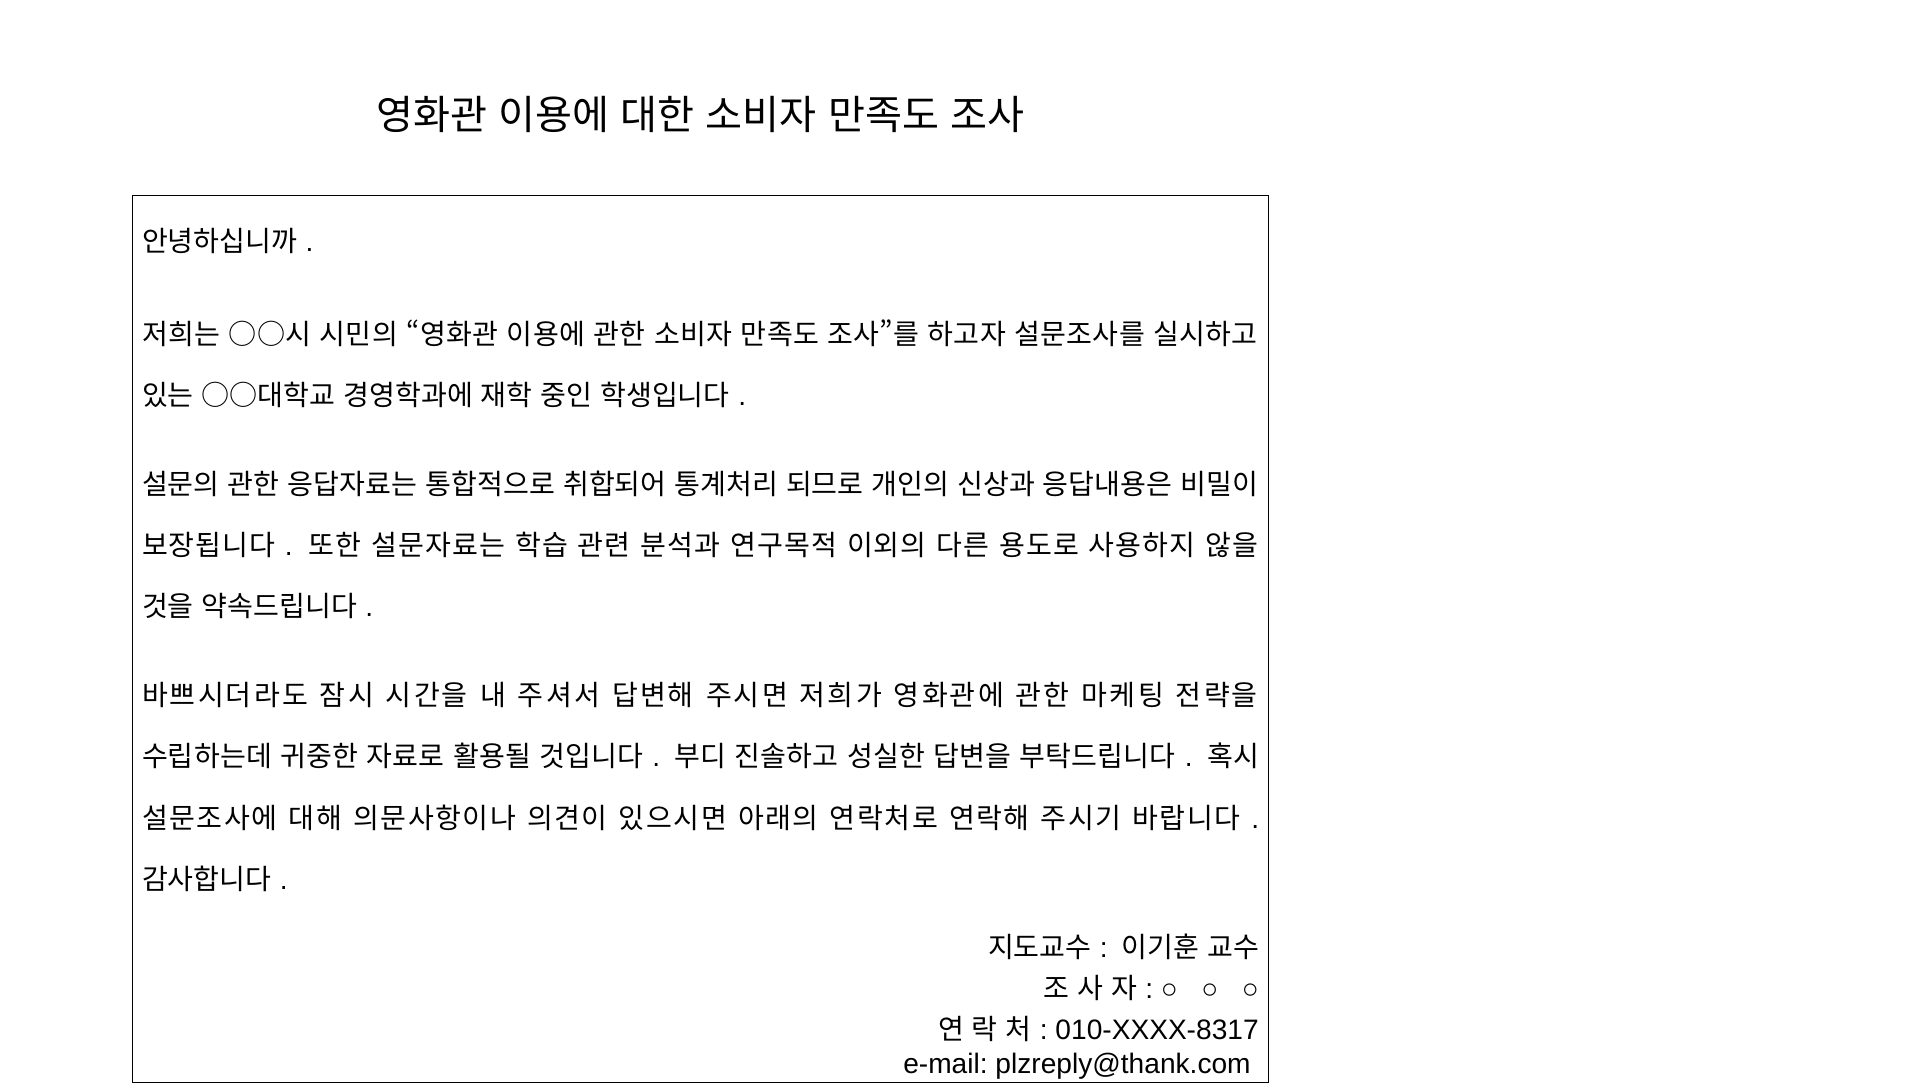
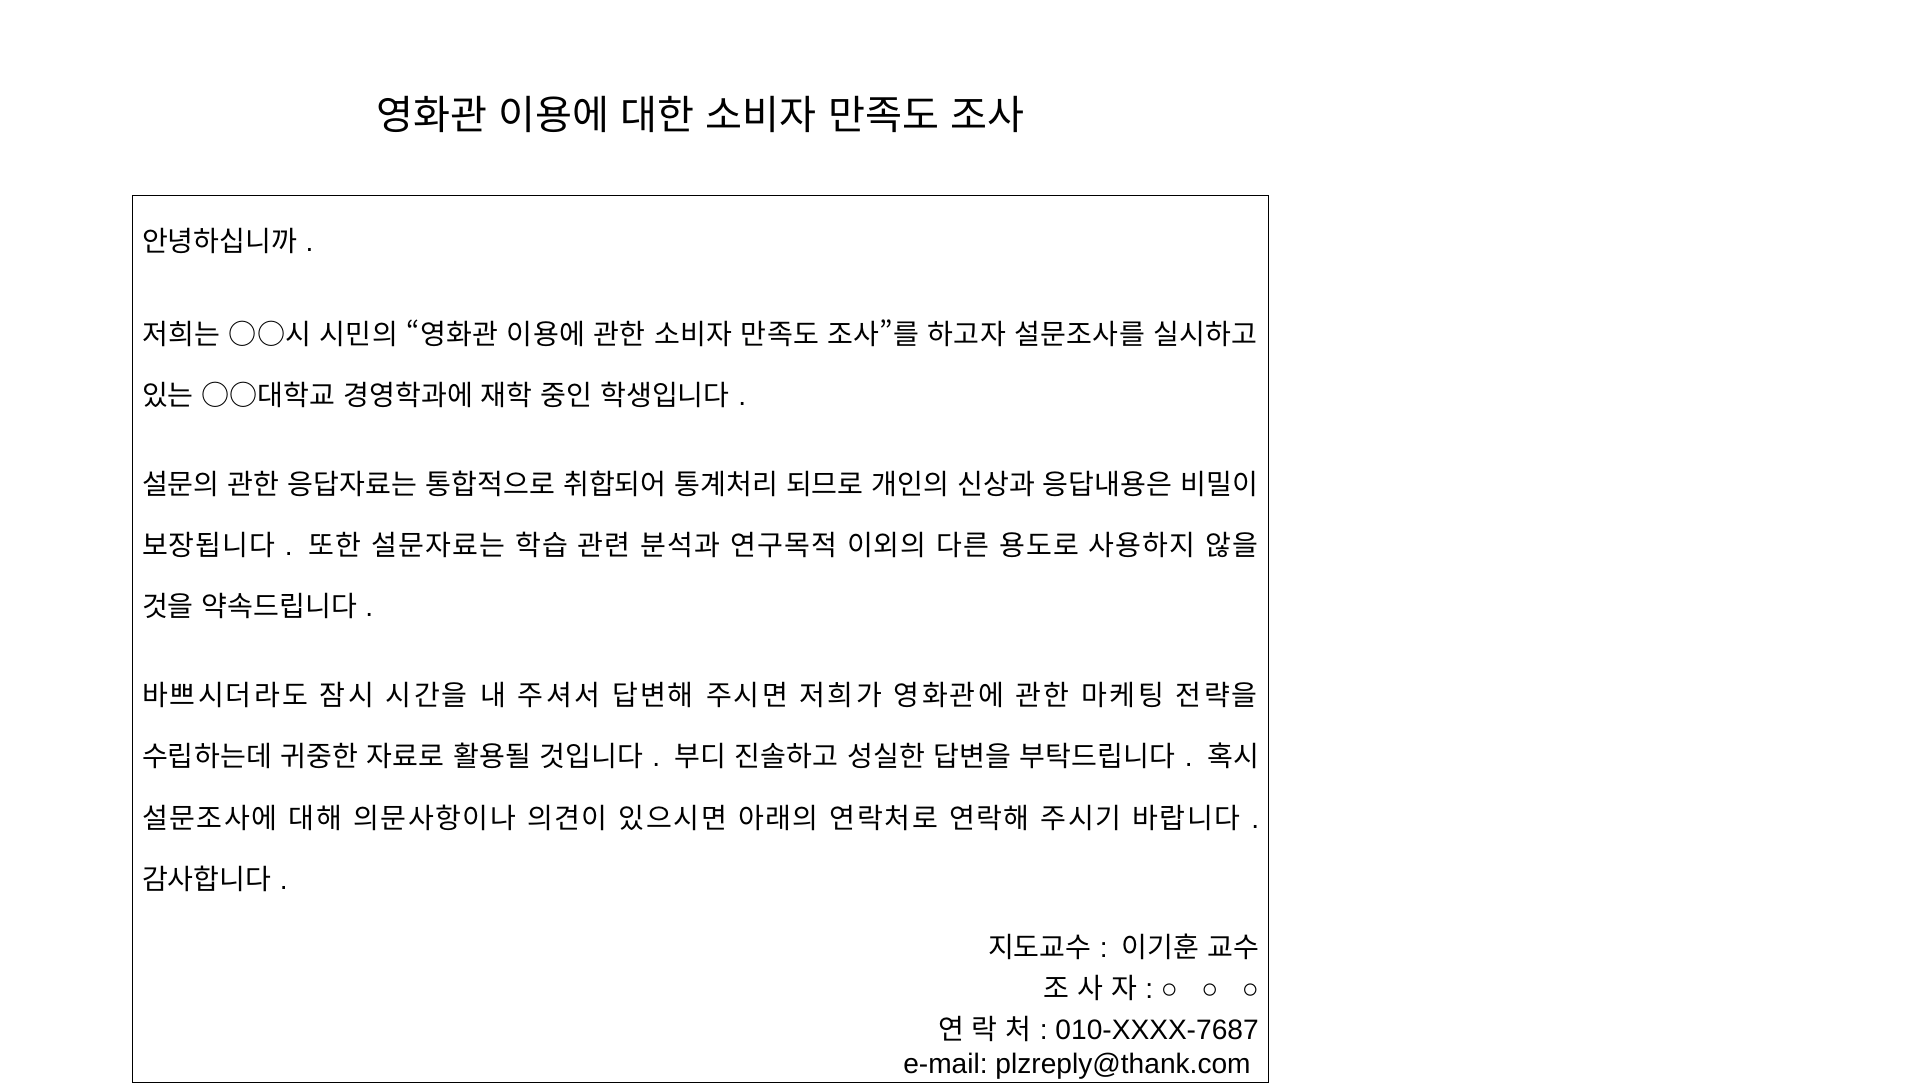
010-XXXX-8317: 010-XXXX-8317 -> 010-XXXX-7687
